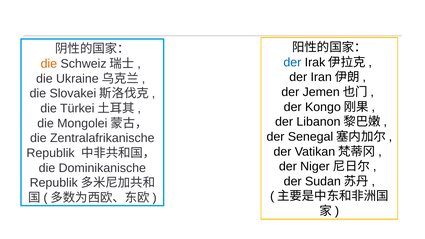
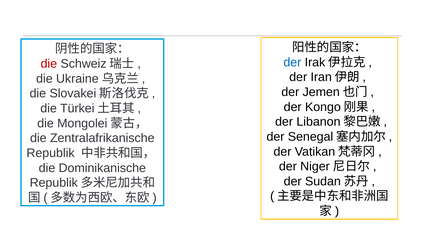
die at (49, 64) colour: orange -> red
